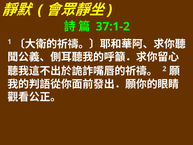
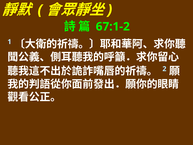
37:1-2: 37:1-2 -> 67:1-2
